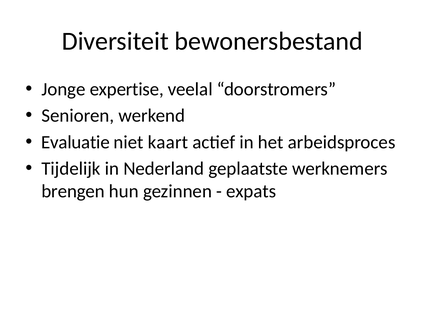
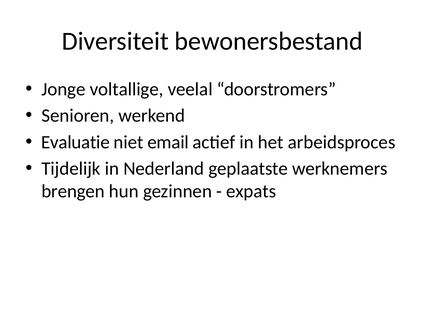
expertise: expertise -> voltallige
kaart: kaart -> email
